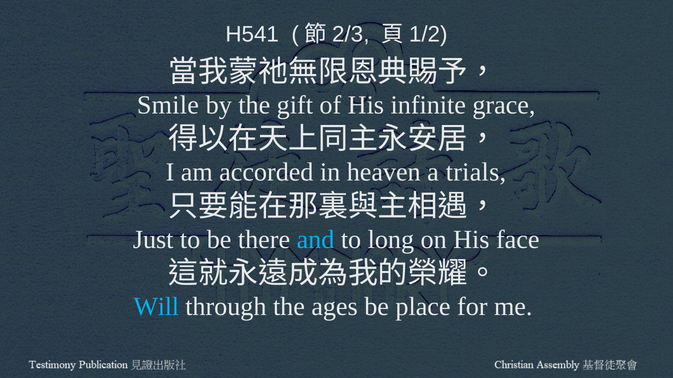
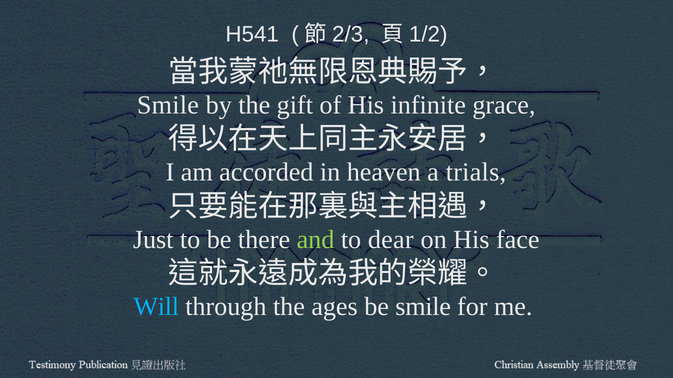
and colour: light blue -> light green
long: long -> dear
be place: place -> smile
